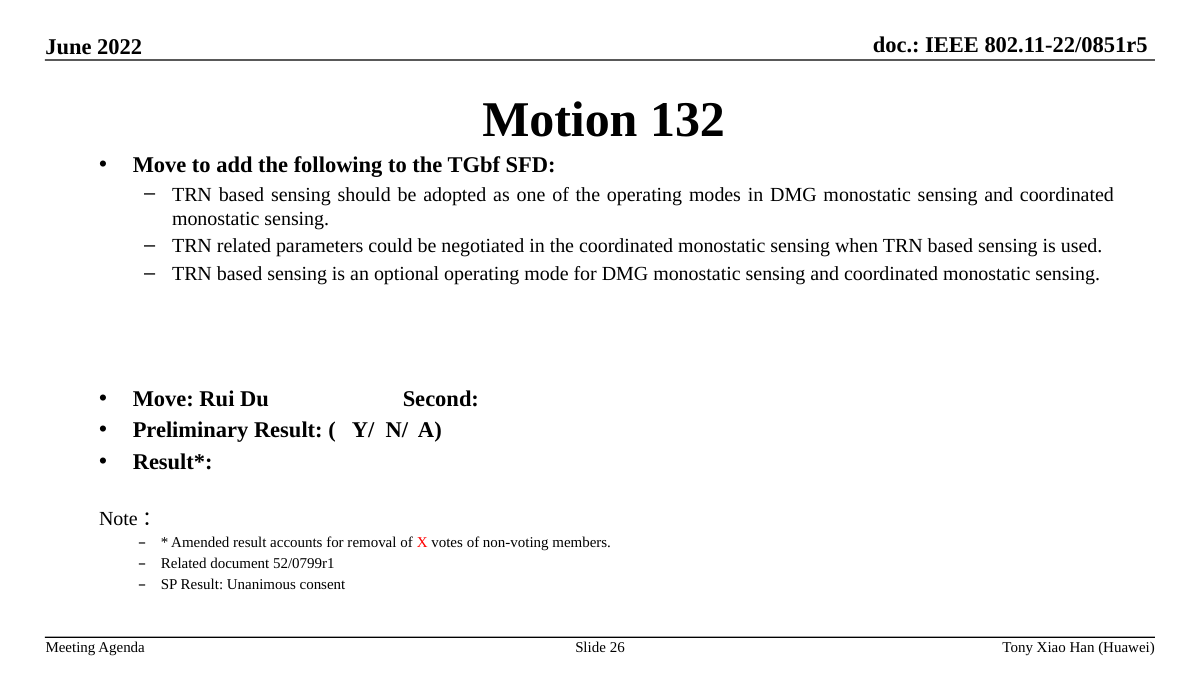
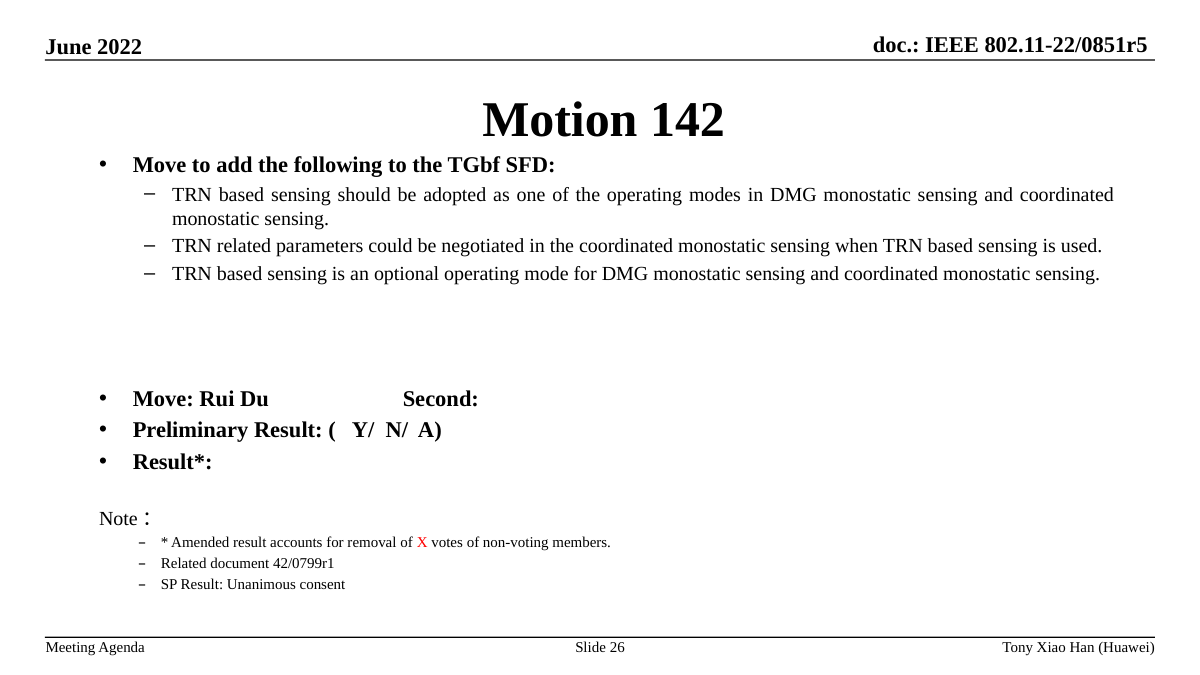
132: 132 -> 142
52/0799r1: 52/0799r1 -> 42/0799r1
